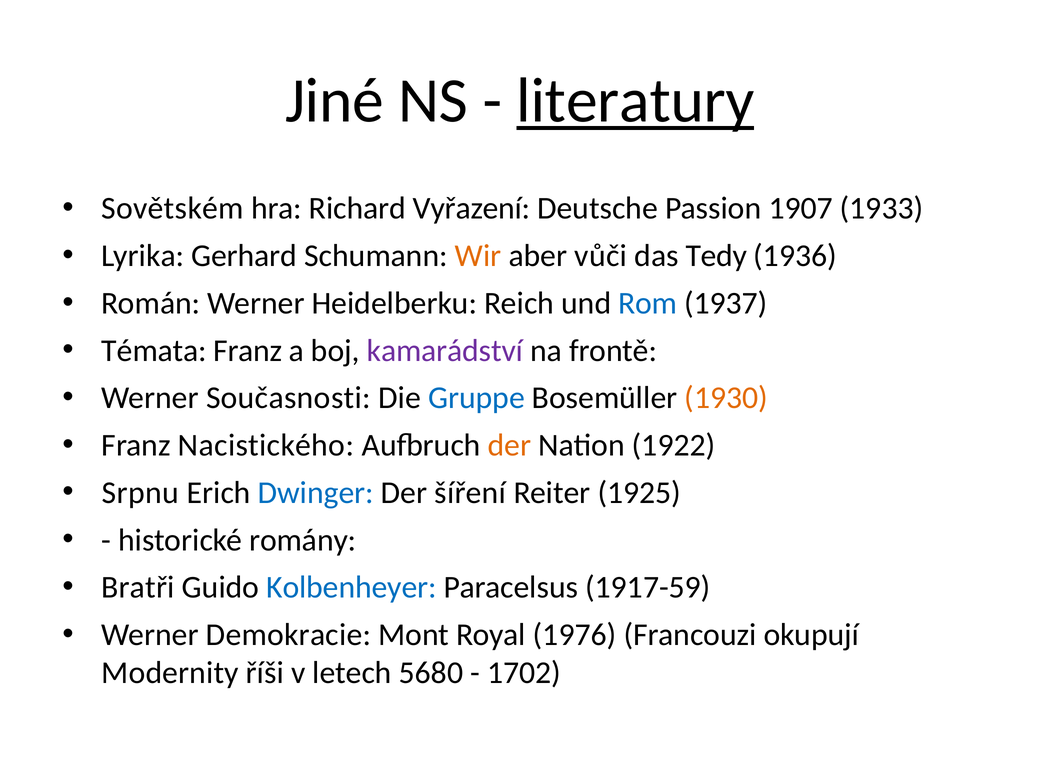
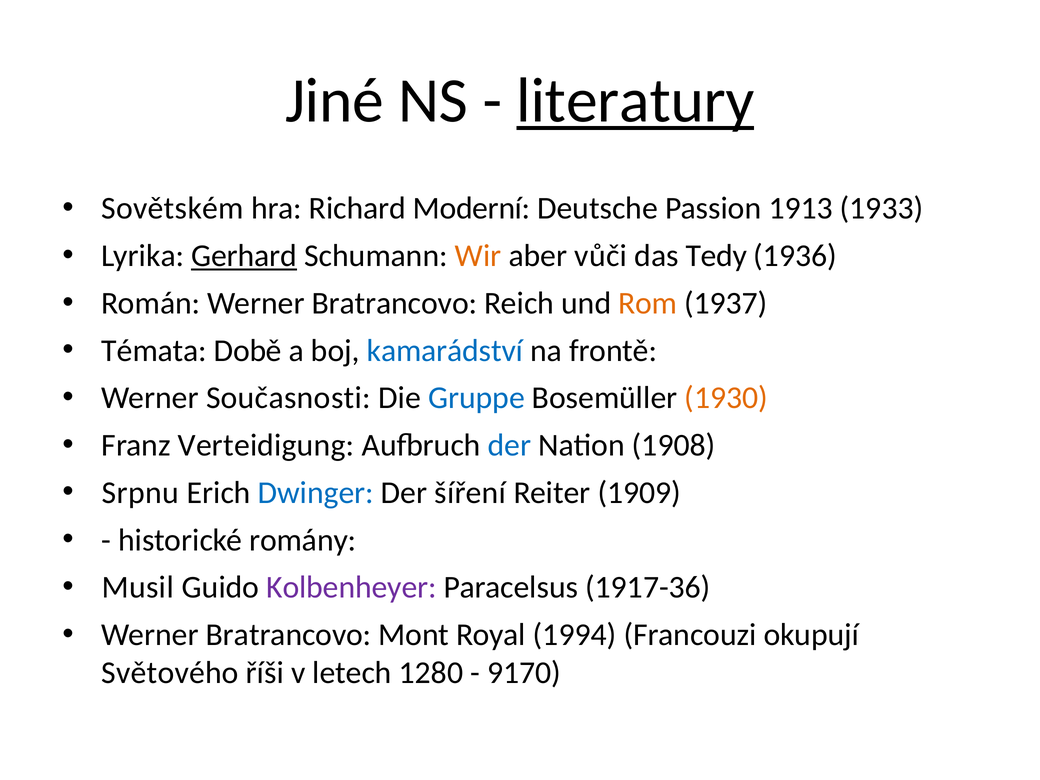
Vyřazení: Vyřazení -> Moderní
1907: 1907 -> 1913
Gerhard underline: none -> present
Román Werner Heidelberku: Heidelberku -> Bratrancovo
Rom colour: blue -> orange
Témata Franz: Franz -> Době
kamarádství colour: purple -> blue
Nacistického: Nacistického -> Verteidigung
der at (510, 445) colour: orange -> blue
1922: 1922 -> 1908
1925: 1925 -> 1909
Bratři: Bratři -> Musil
Kolbenheyer colour: blue -> purple
1917-59: 1917-59 -> 1917-36
Demokracie at (288, 635): Demokracie -> Bratrancovo
1976: 1976 -> 1994
Modernity: Modernity -> Světového
5680: 5680 -> 1280
1702: 1702 -> 9170
